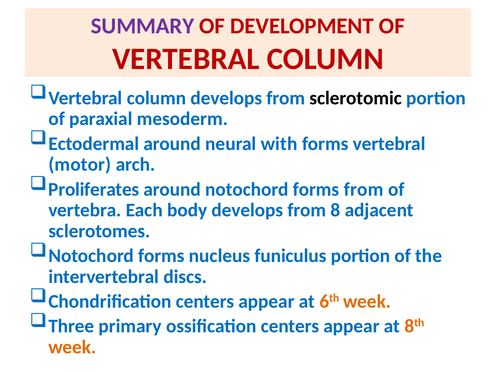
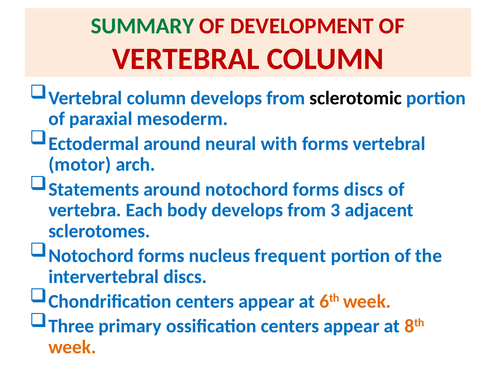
SUMMARY colour: purple -> green
Proliferates: Proliferates -> Statements
forms from: from -> discs
8: 8 -> 3
funiculus: funiculus -> frequent
